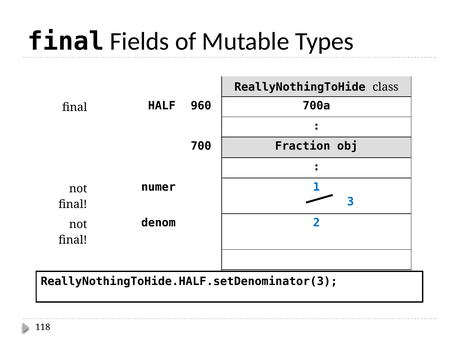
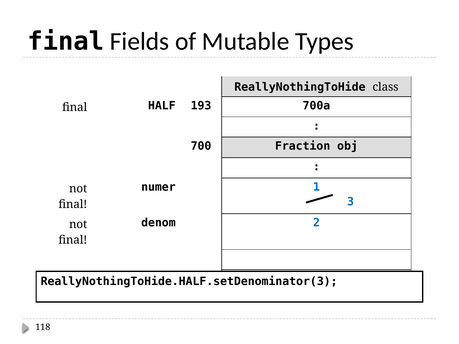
960: 960 -> 193
